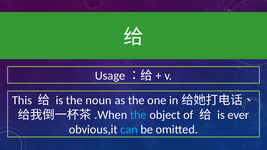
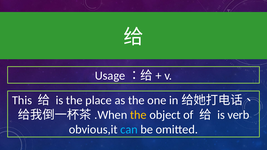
noun: noun -> place
the at (138, 115) colour: light blue -> yellow
ever: ever -> verb
